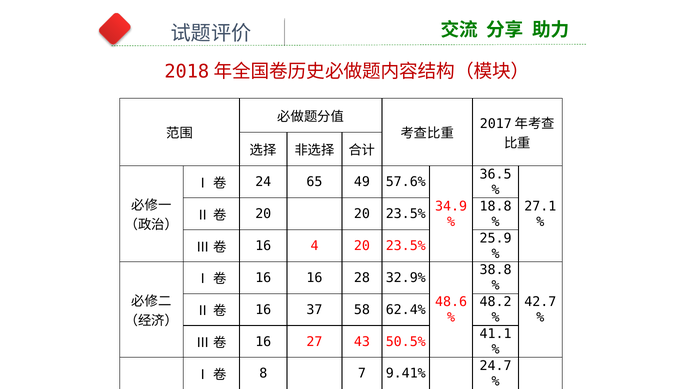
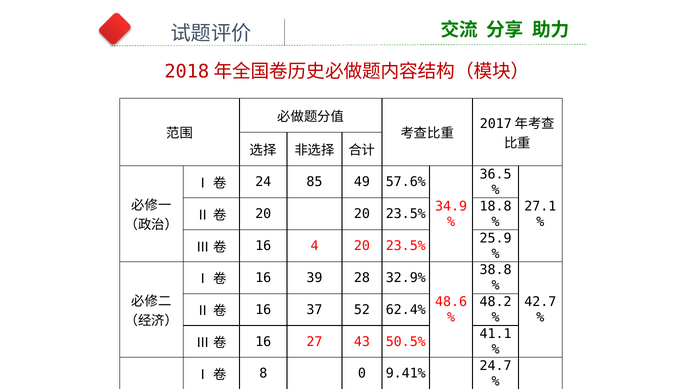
65: 65 -> 85
16 16: 16 -> 39
58: 58 -> 52
7: 7 -> 0
